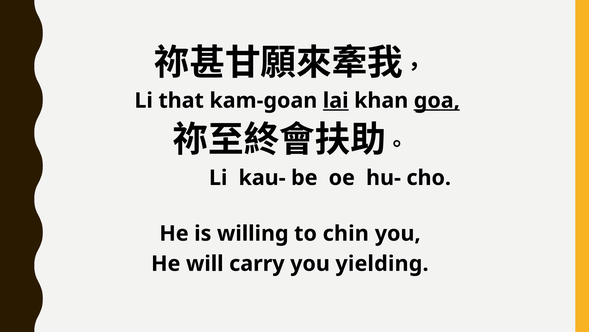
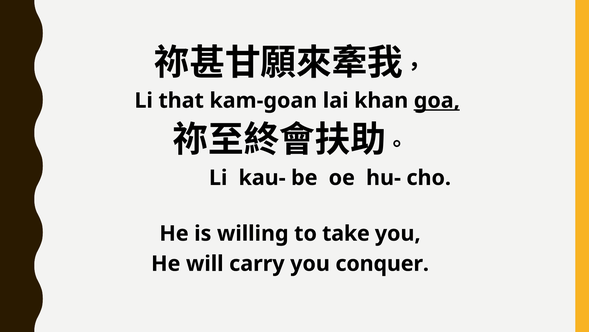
lai underline: present -> none
chin: chin -> take
yielding: yielding -> conquer
